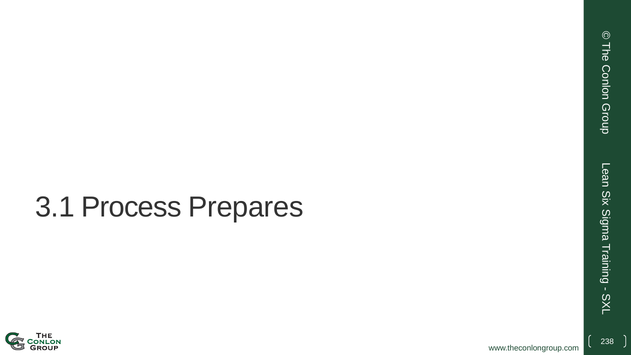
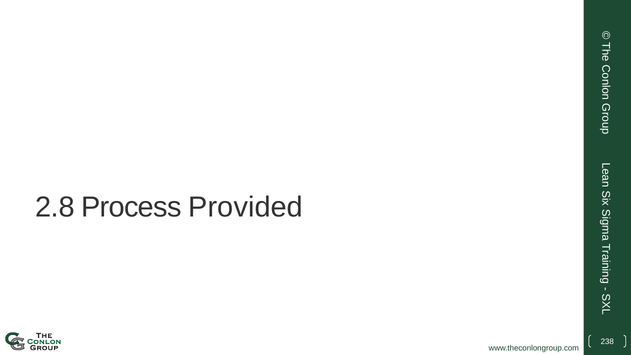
3.1: 3.1 -> 2.8
Prepares: Prepares -> Provided
